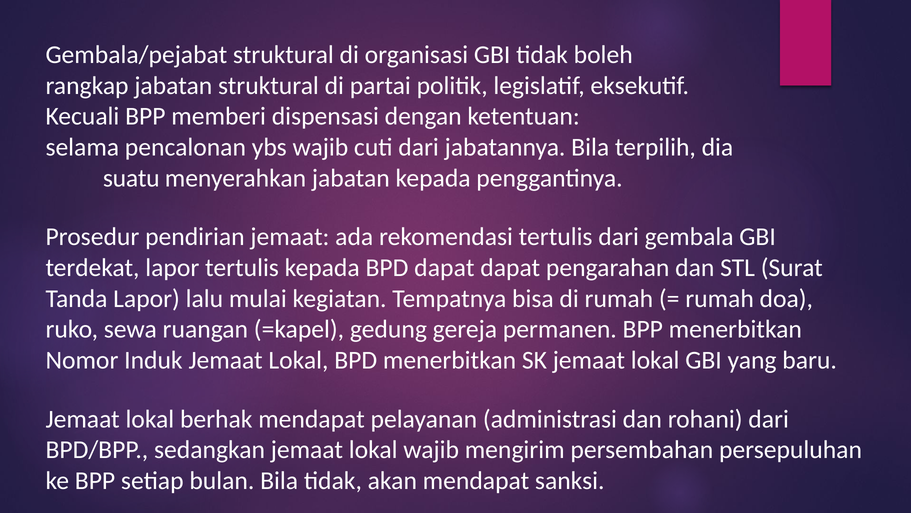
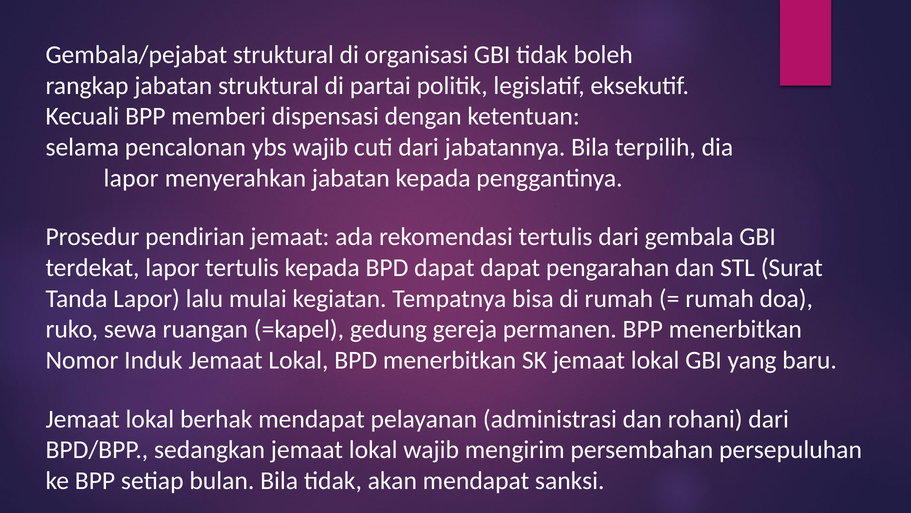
suatu at (131, 178): suatu -> lapor
